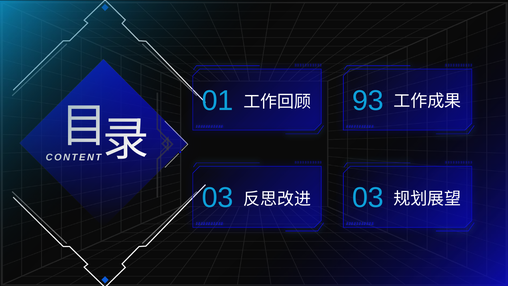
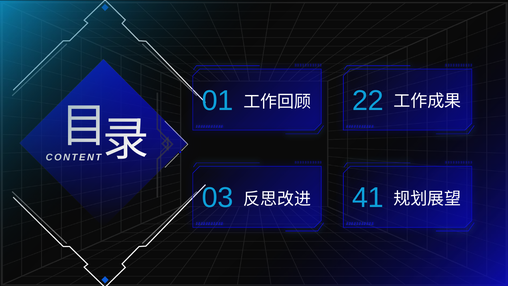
93: 93 -> 22
03 03: 03 -> 41
